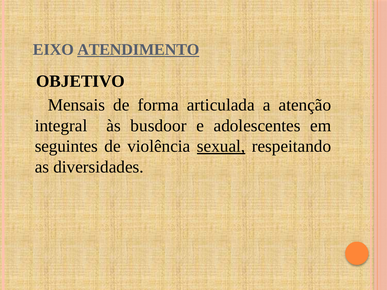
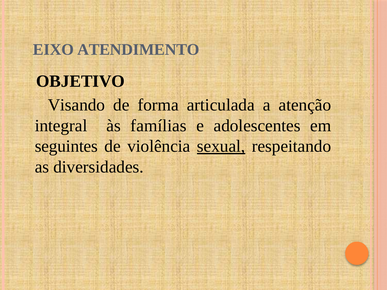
ATENDIMENTO underline: present -> none
Mensais: Mensais -> Visando
busdoor: busdoor -> famílias
